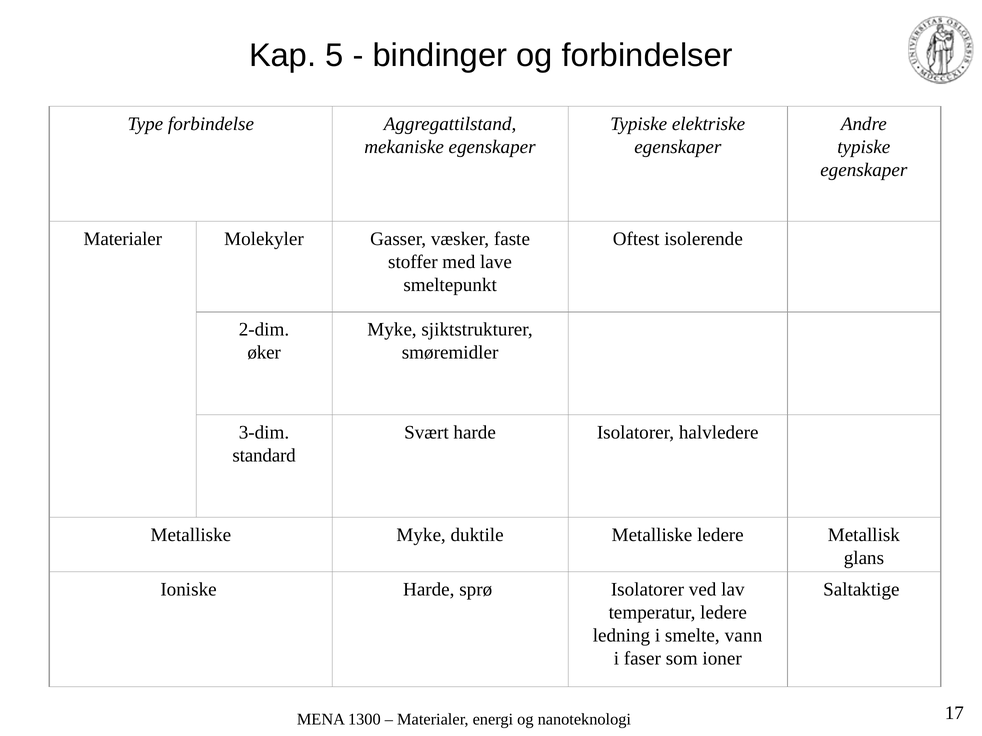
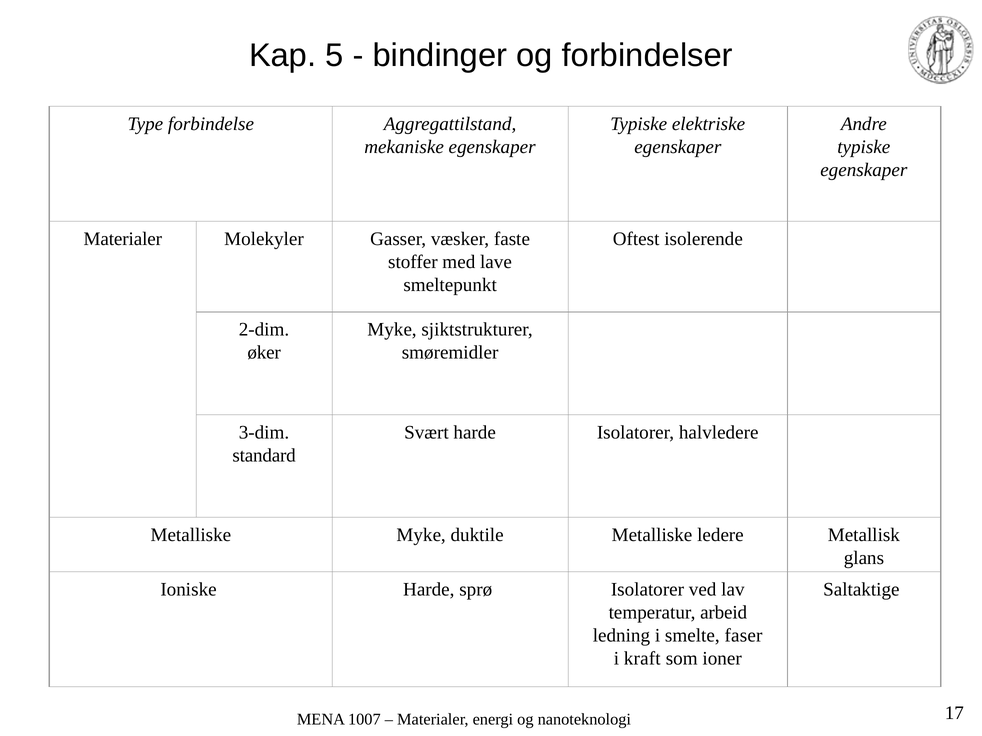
temperatur ledere: ledere -> arbeid
vann: vann -> faser
faser: faser -> kraft
1300: 1300 -> 1007
